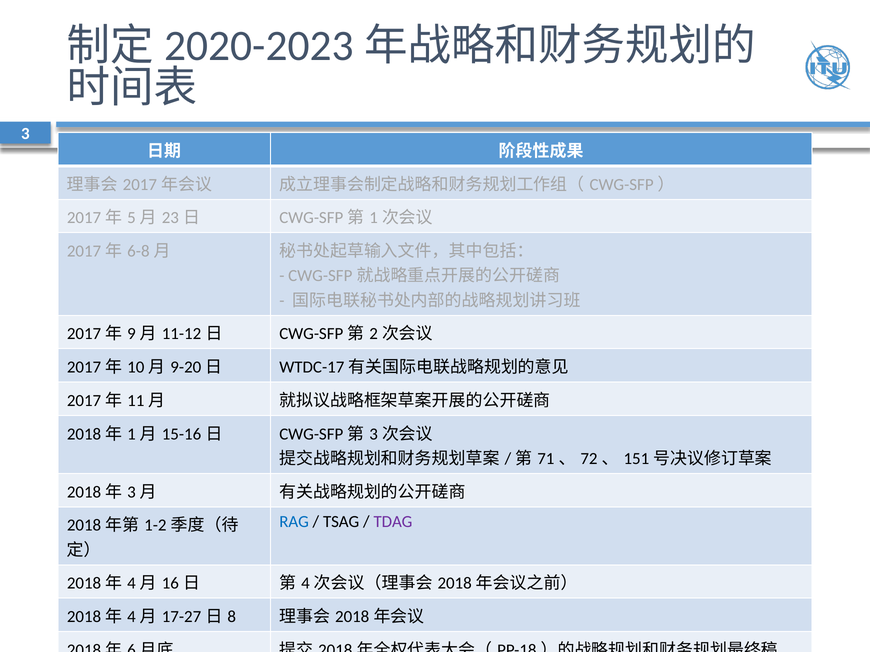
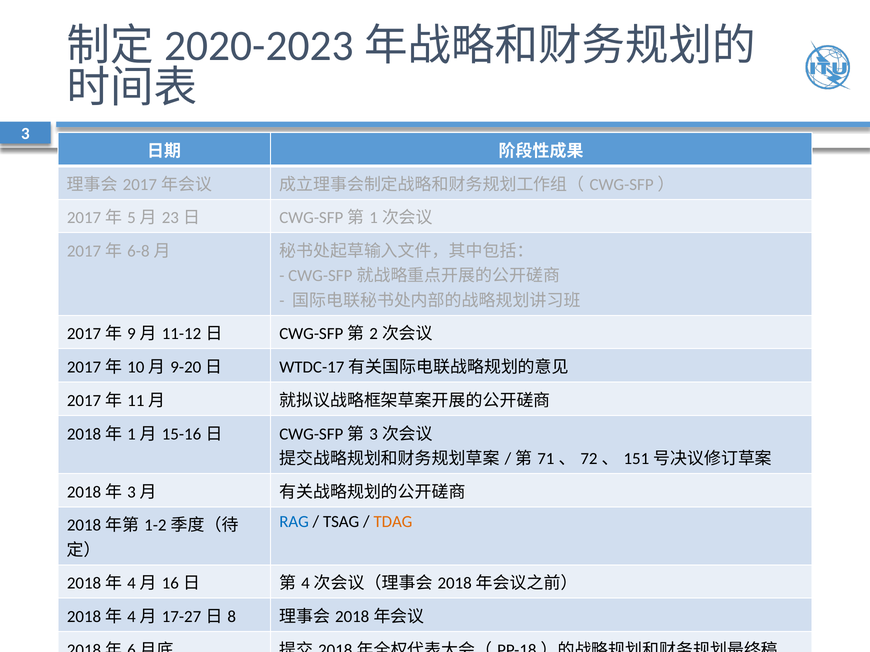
TDAG colour: purple -> orange
